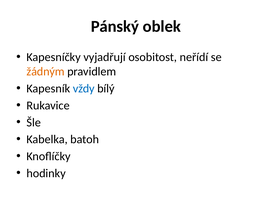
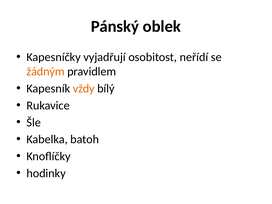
vždy colour: blue -> orange
